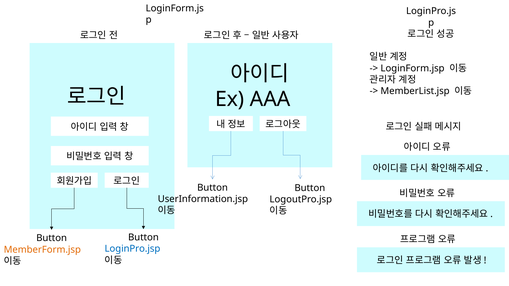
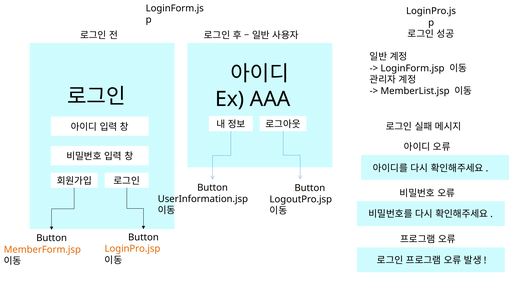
LoginPro.jsp colour: blue -> orange
